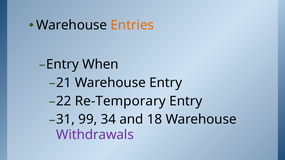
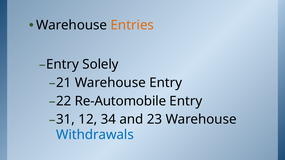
When: When -> Solely
Re-Temporary: Re-Temporary -> Re-Automobile
99: 99 -> 12
18: 18 -> 23
Withdrawals colour: purple -> blue
